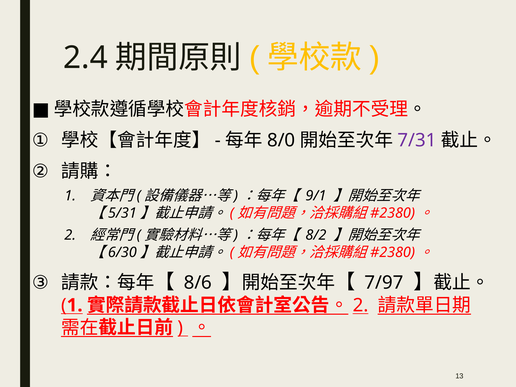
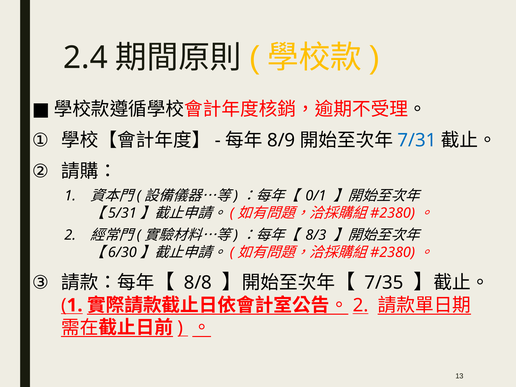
8/0: 8/0 -> 8/9
7/31 colour: purple -> blue
9/1: 9/1 -> 0/1
8/2: 8/2 -> 8/3
8/6: 8/6 -> 8/8
7/97: 7/97 -> 7/35
